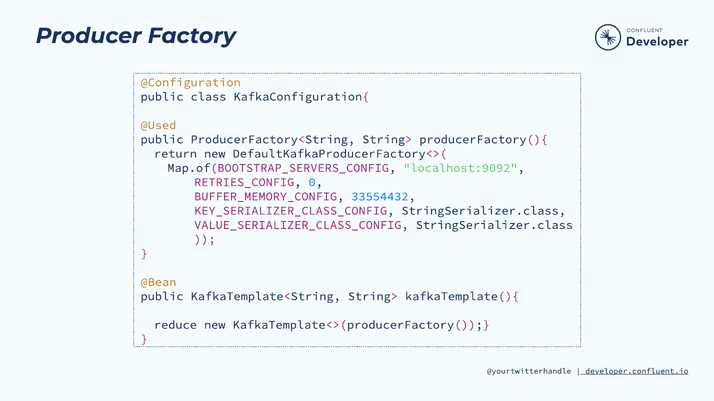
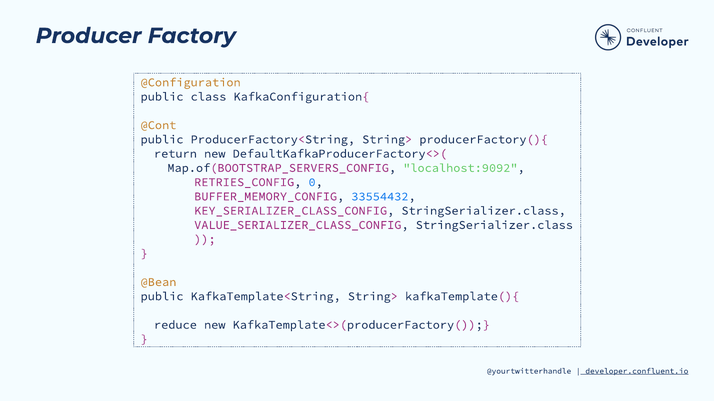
@Used: @Used -> @Cont
